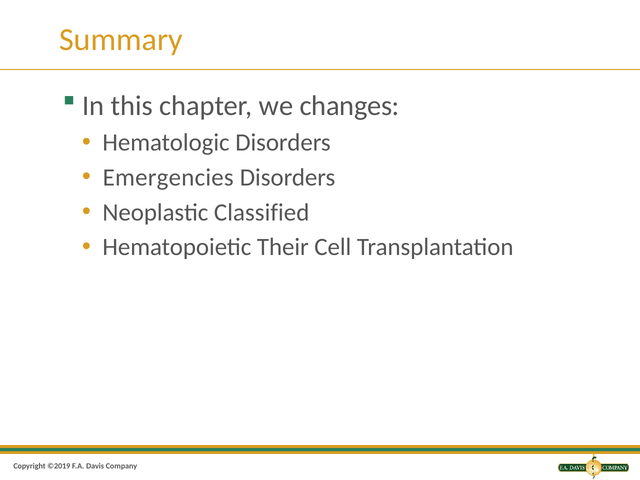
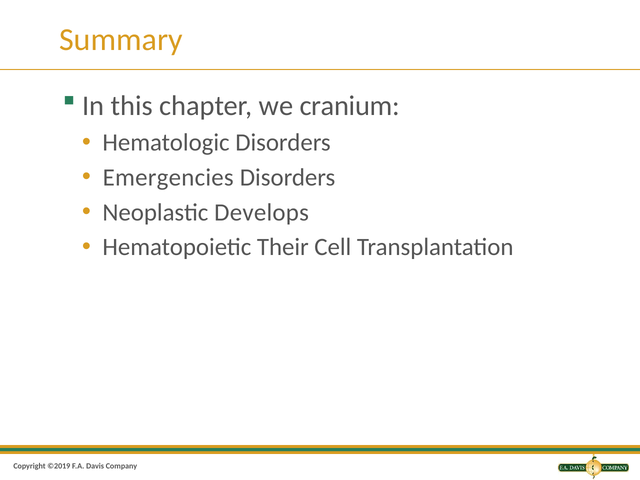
changes: changes -> cranium
Classified: Classified -> Develops
